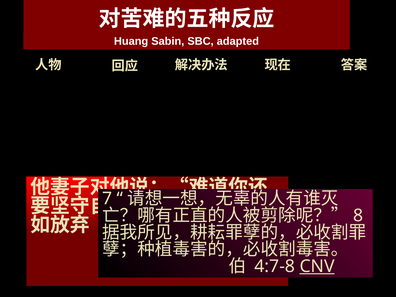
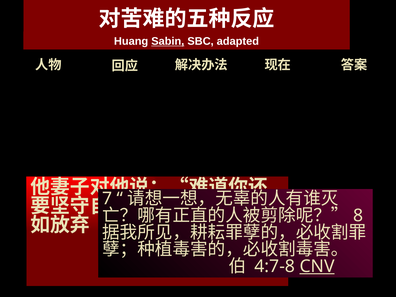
Sabin underline: none -> present
